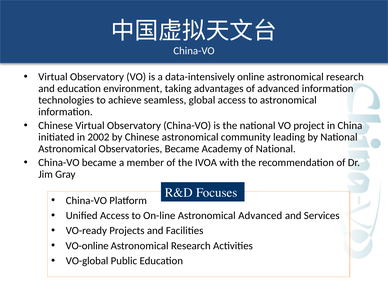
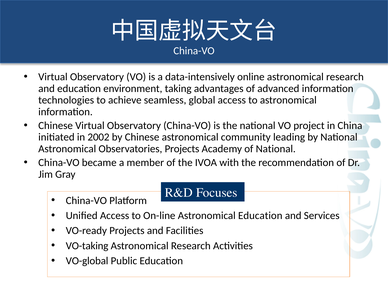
Observatories Became: Became -> Projects
Astronomical Advanced: Advanced -> Education
VO-online: VO-online -> VO-taking
